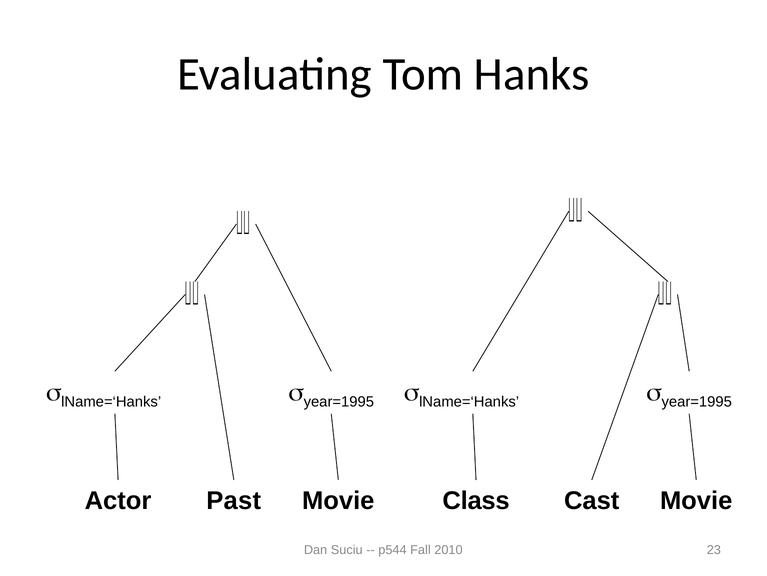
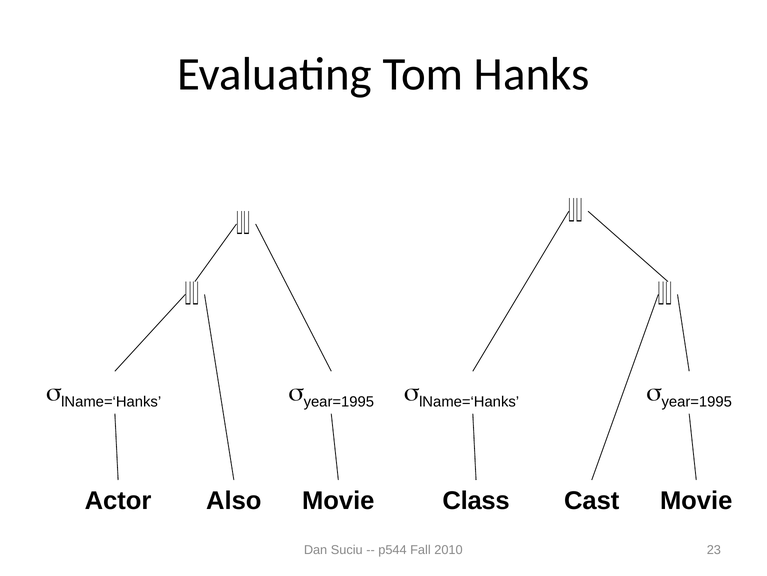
Past: Past -> Also
